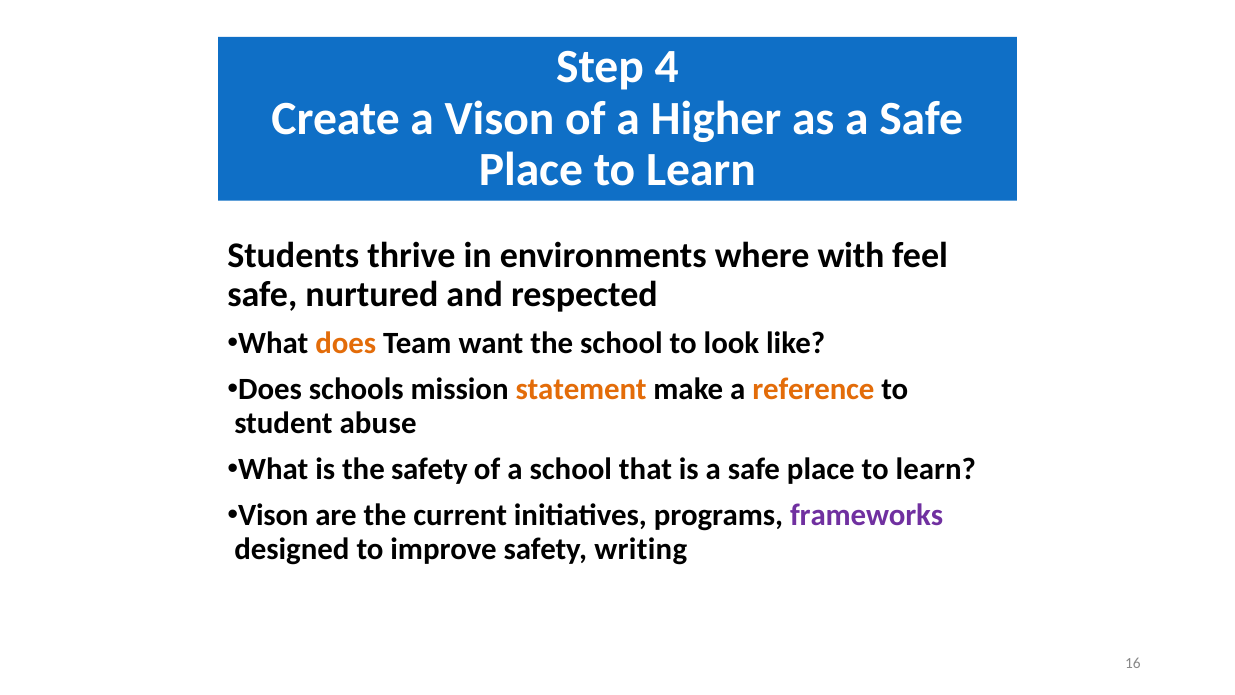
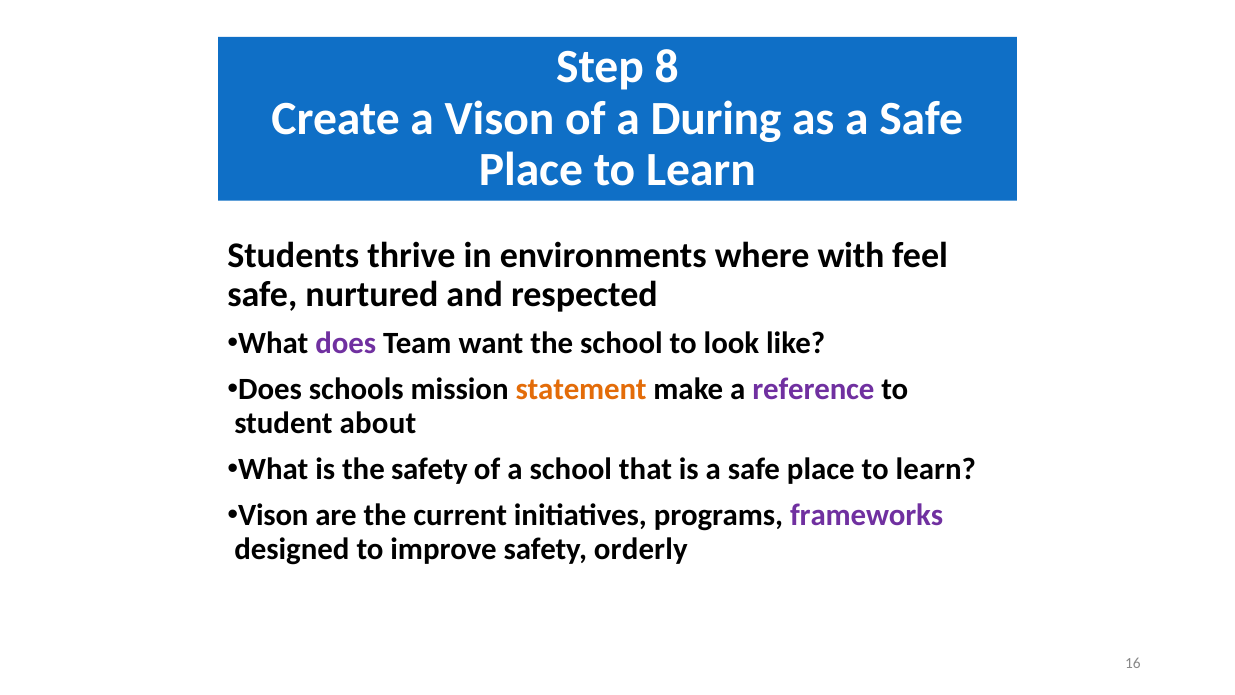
4: 4 -> 8
Higher: Higher -> During
does at (346, 343) colour: orange -> purple
reference colour: orange -> purple
abuse: abuse -> about
writing: writing -> orderly
